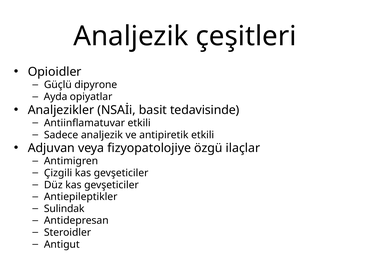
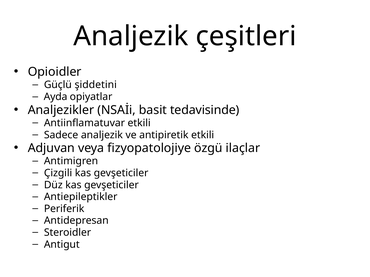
dipyrone: dipyrone -> şiddetini
Sulindak: Sulindak -> Periferik
